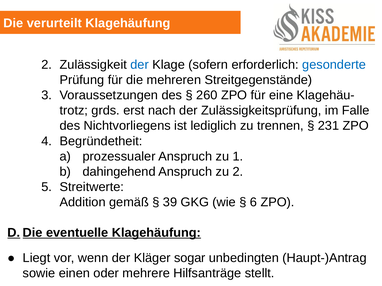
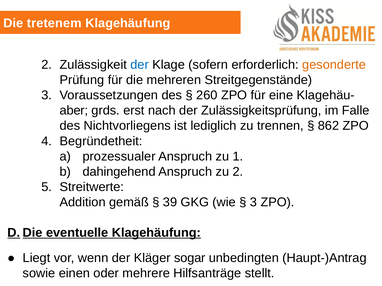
verurteilt: verurteilt -> tretenem
gesonderte colour: blue -> orange
trotz: trotz -> aber
231: 231 -> 862
6 at (253, 202): 6 -> 3
